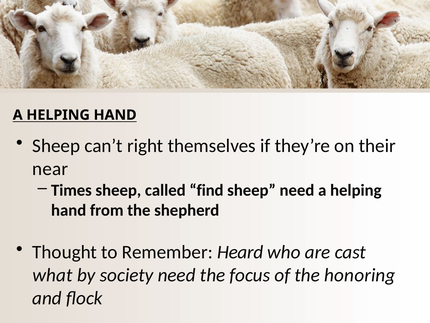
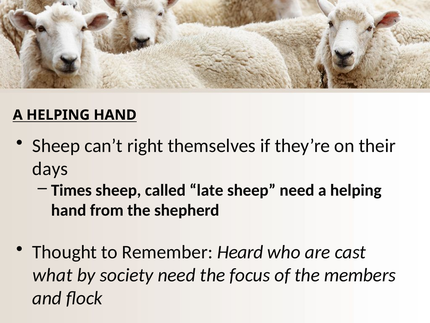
near: near -> days
find: find -> late
honoring: honoring -> members
